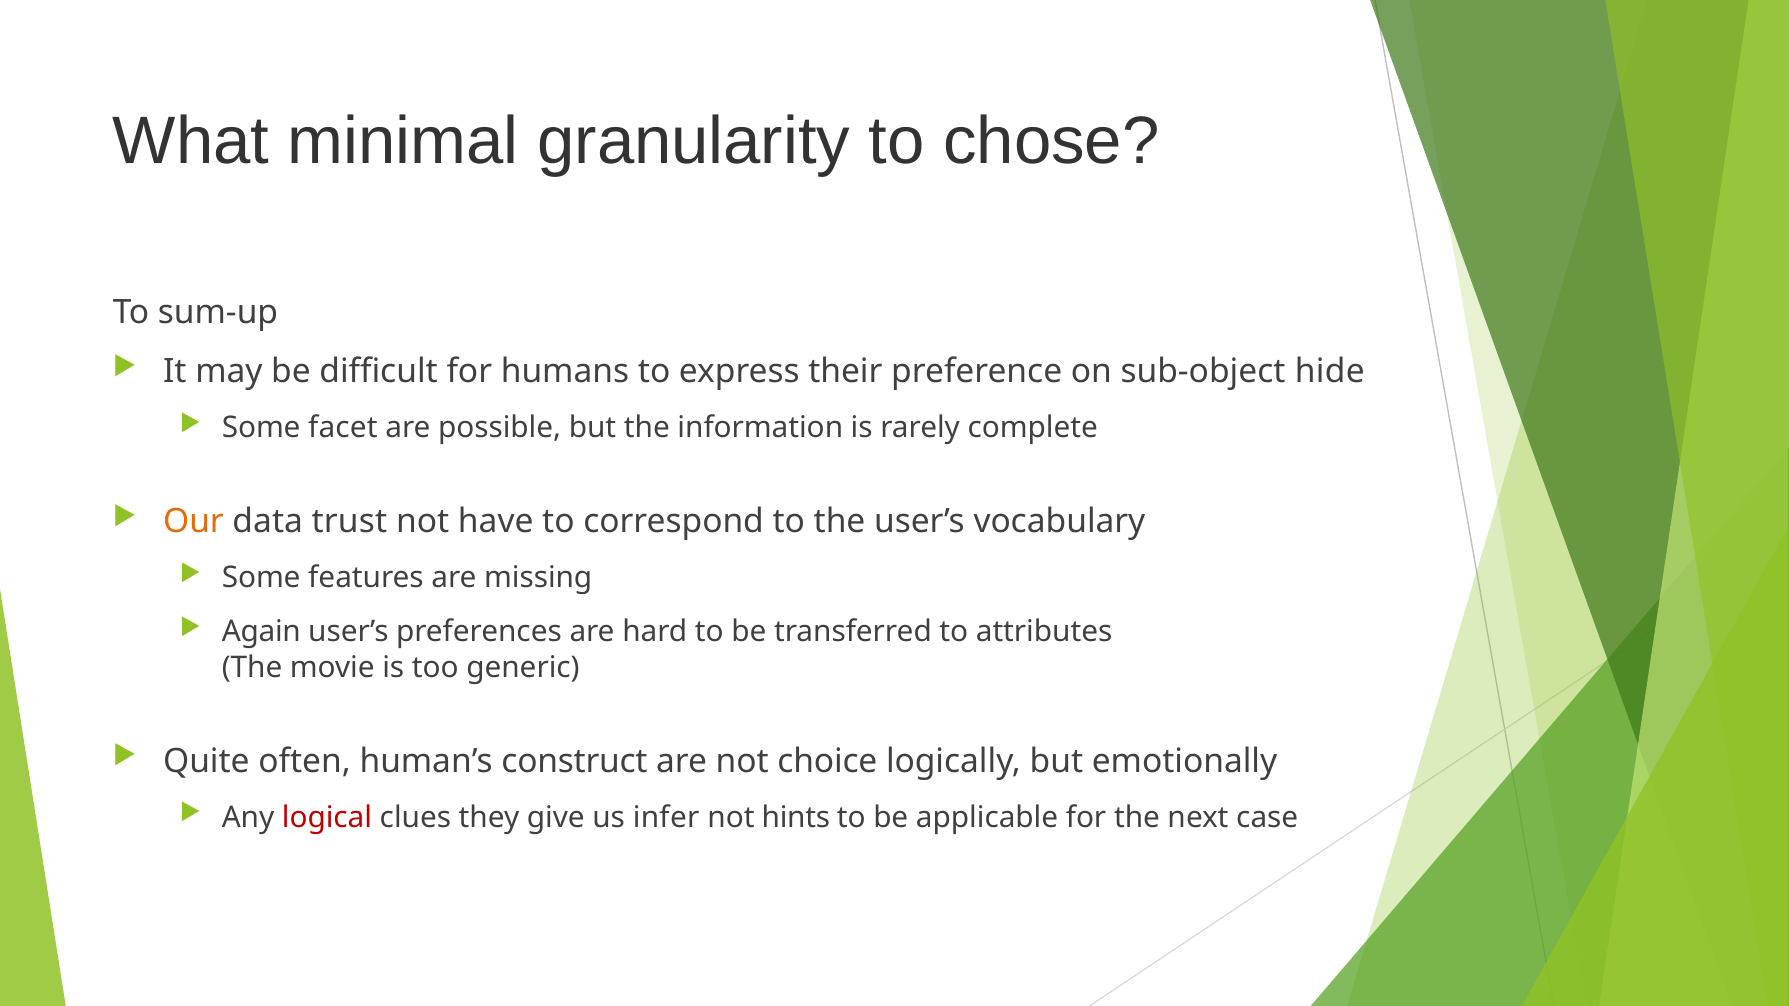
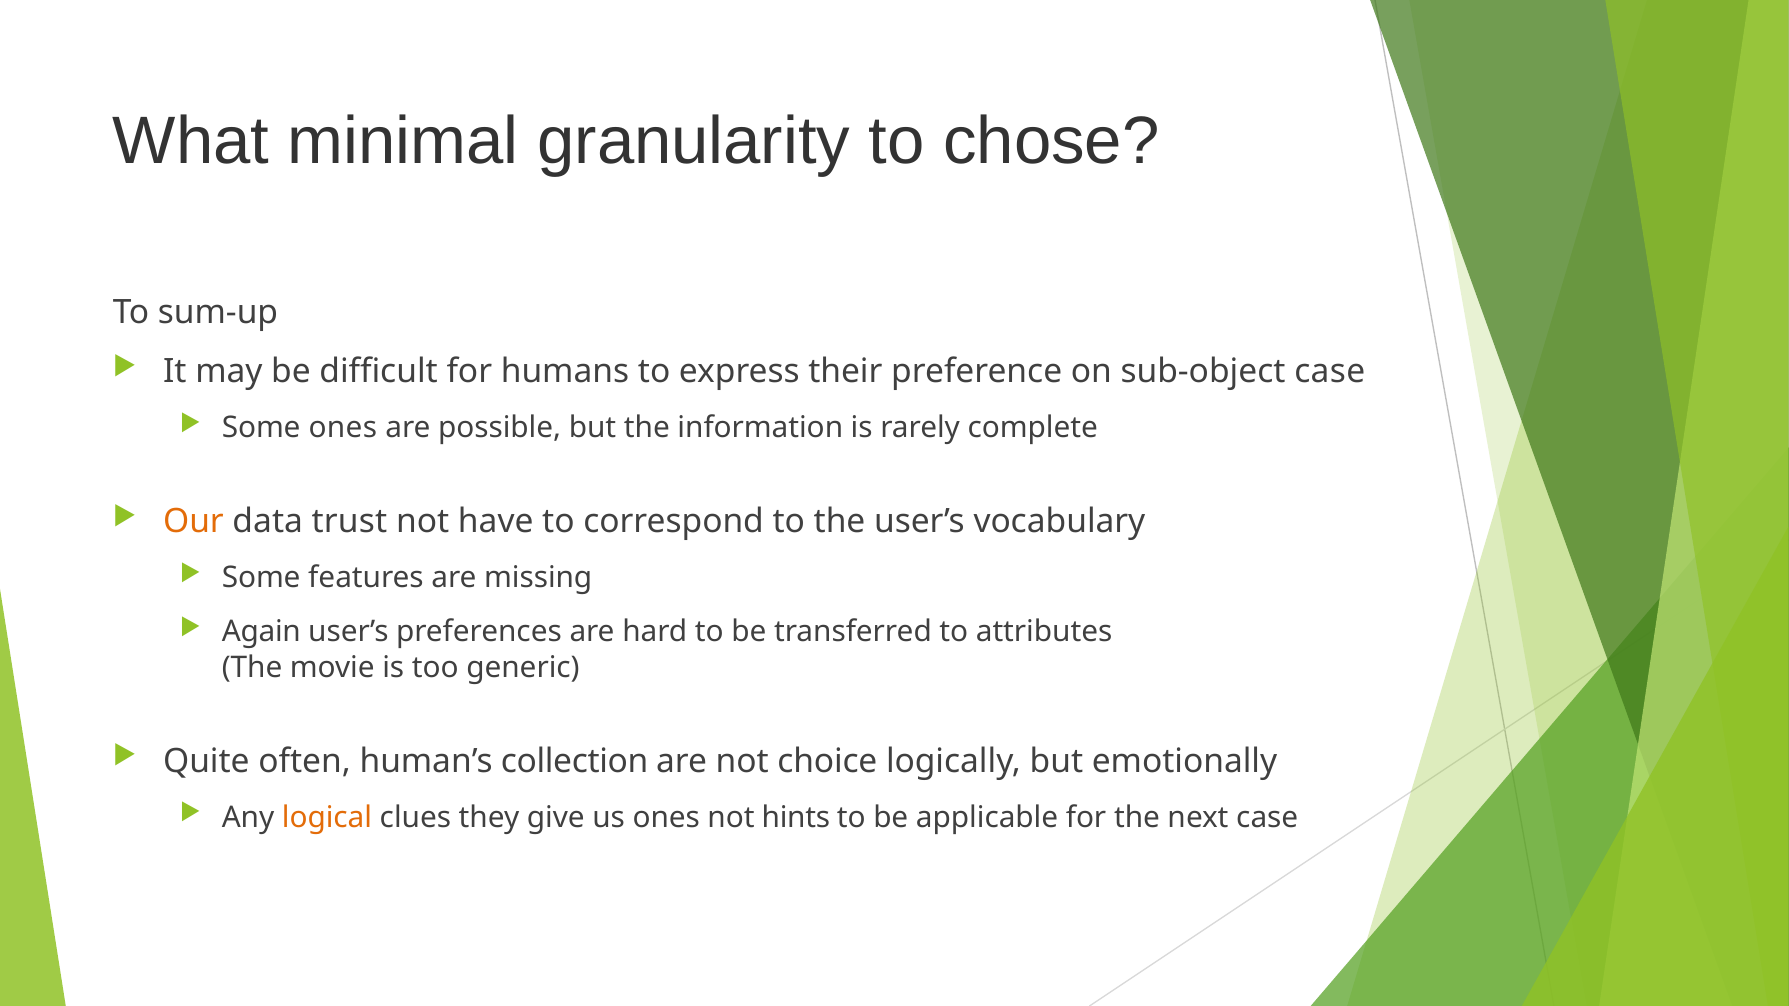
sub-object hide: hide -> case
Some facet: facet -> ones
construct: construct -> collection
logical colour: red -> orange
us infer: infer -> ones
